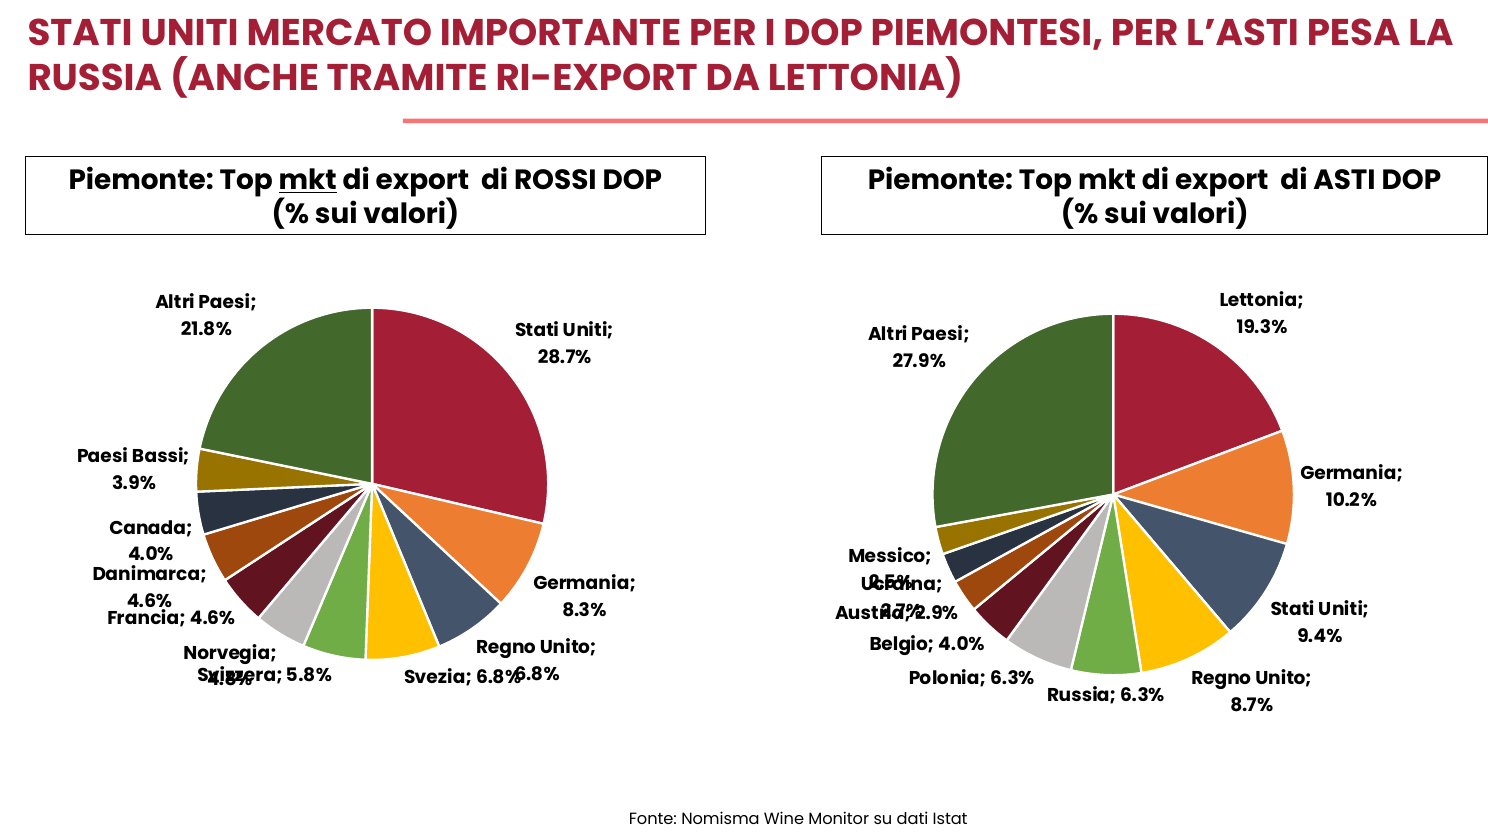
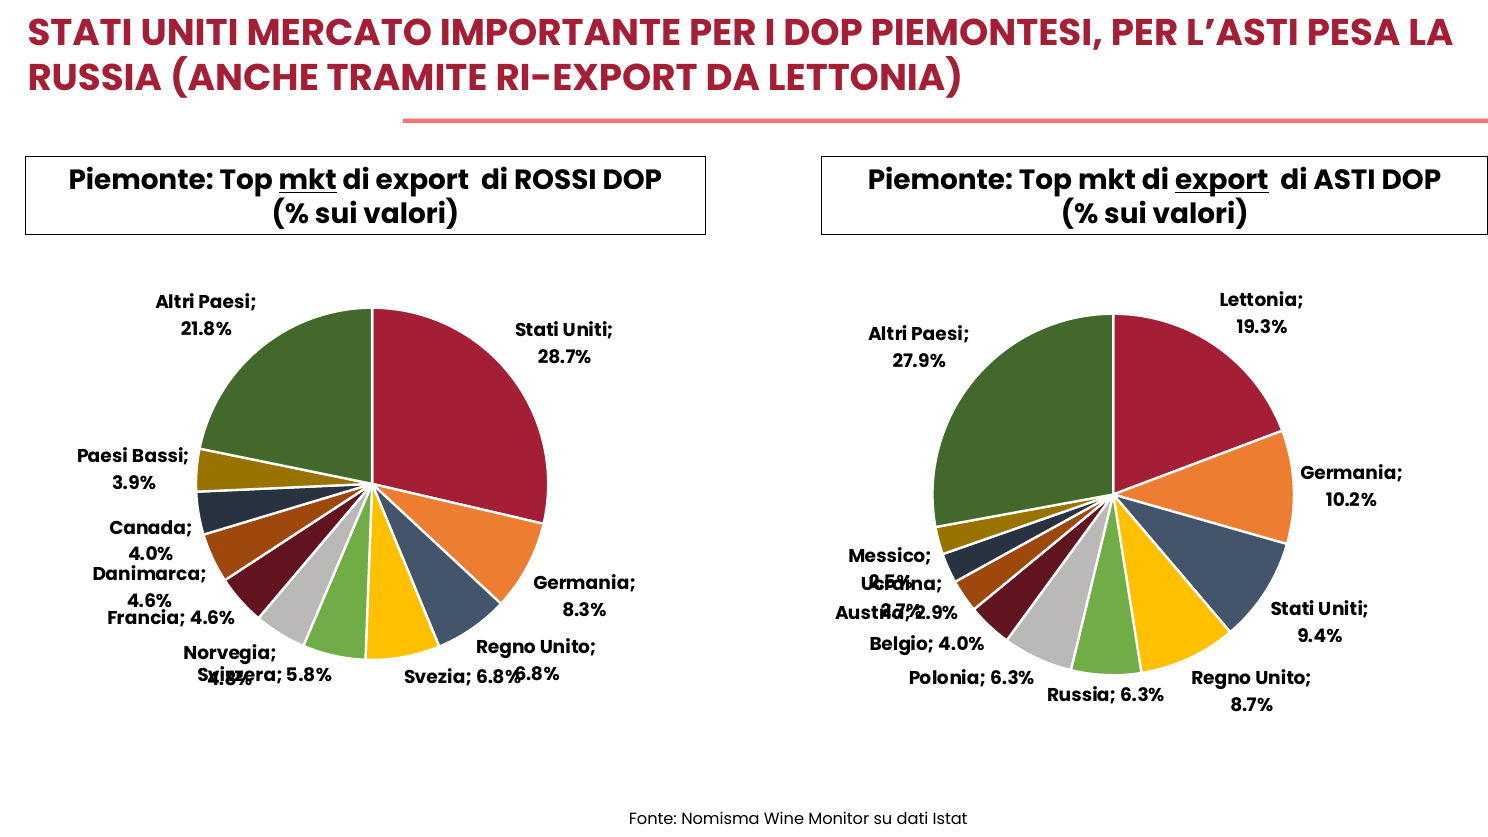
export at (1222, 181) underline: none -> present
